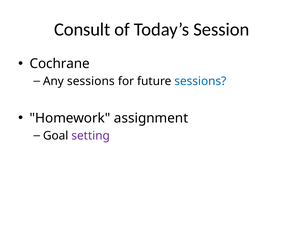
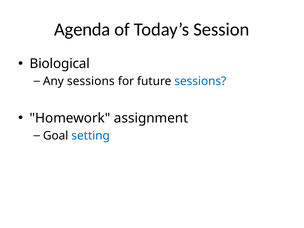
Consult: Consult -> Agenda
Cochrane: Cochrane -> Biological
setting colour: purple -> blue
